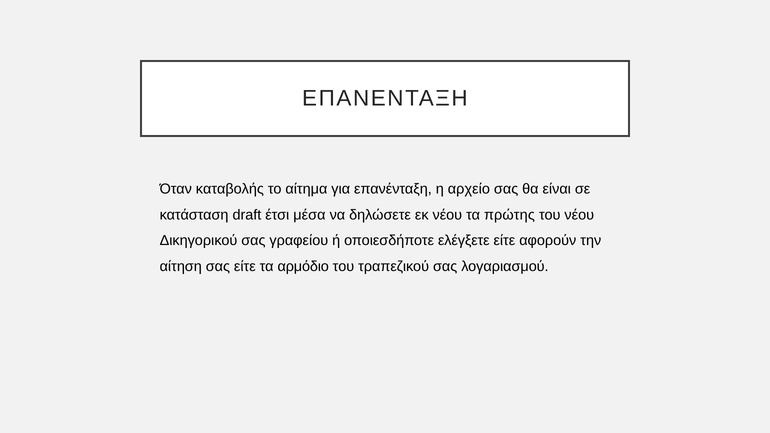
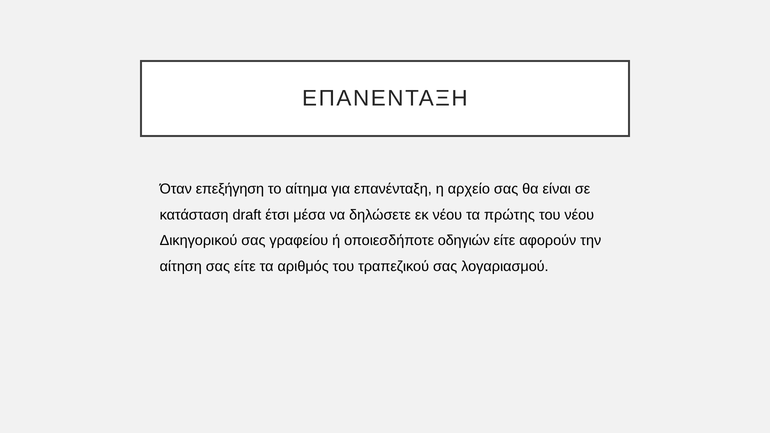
καταβολής: καταβολής -> επεξήγηση
ελέγξετε: ελέγξετε -> οδηγιών
αρμόδιο: αρμόδιο -> αριθμός
